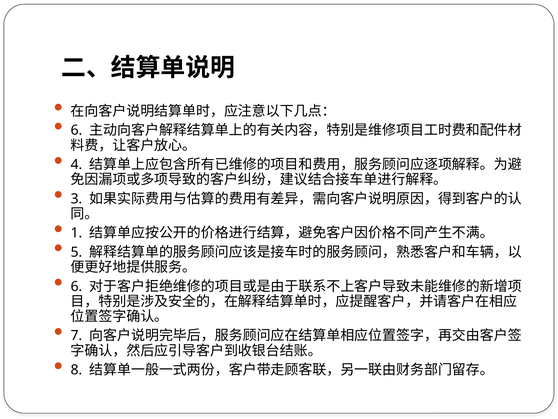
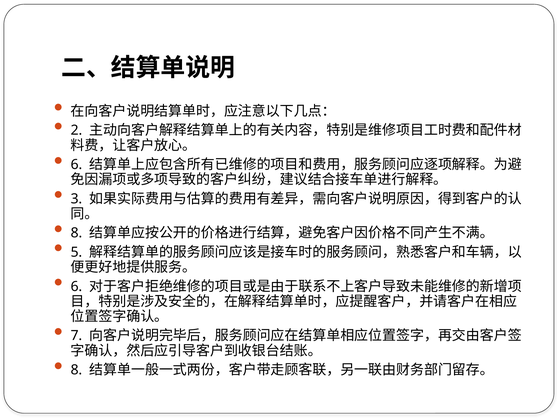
6 at (76, 130): 6 -> 2
4 at (76, 164): 4 -> 6
1 at (76, 233): 1 -> 8
